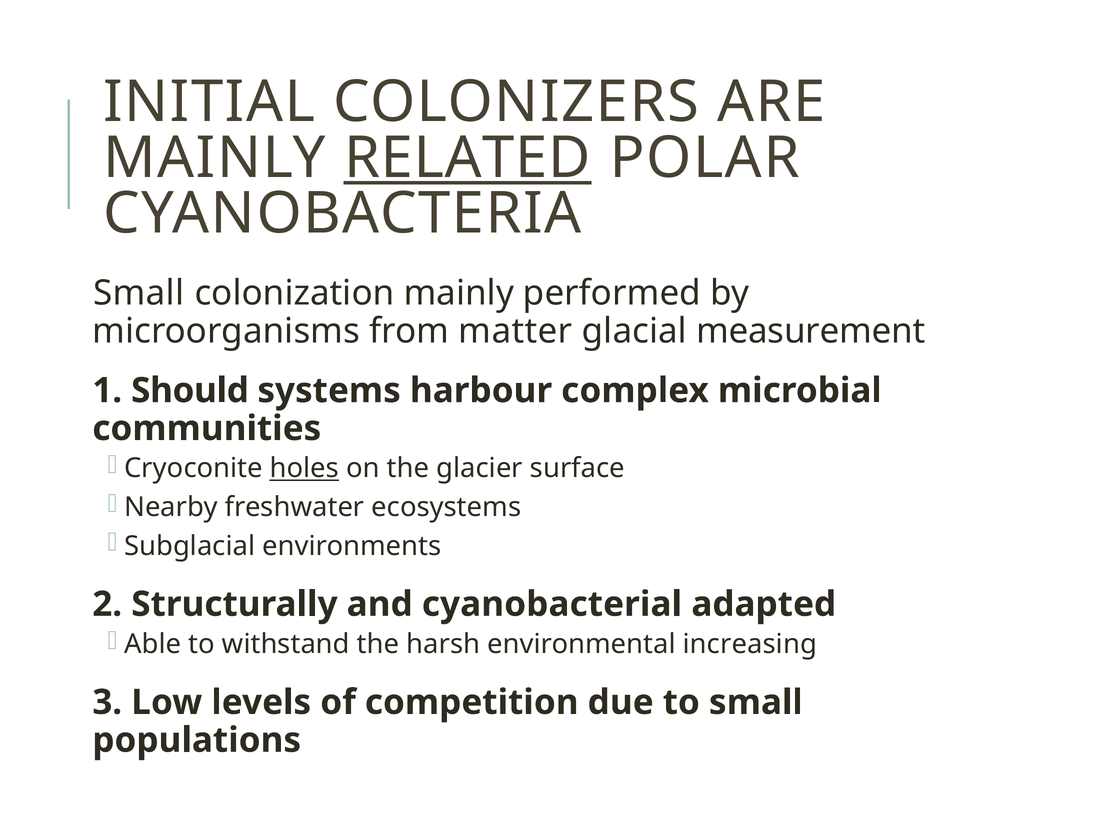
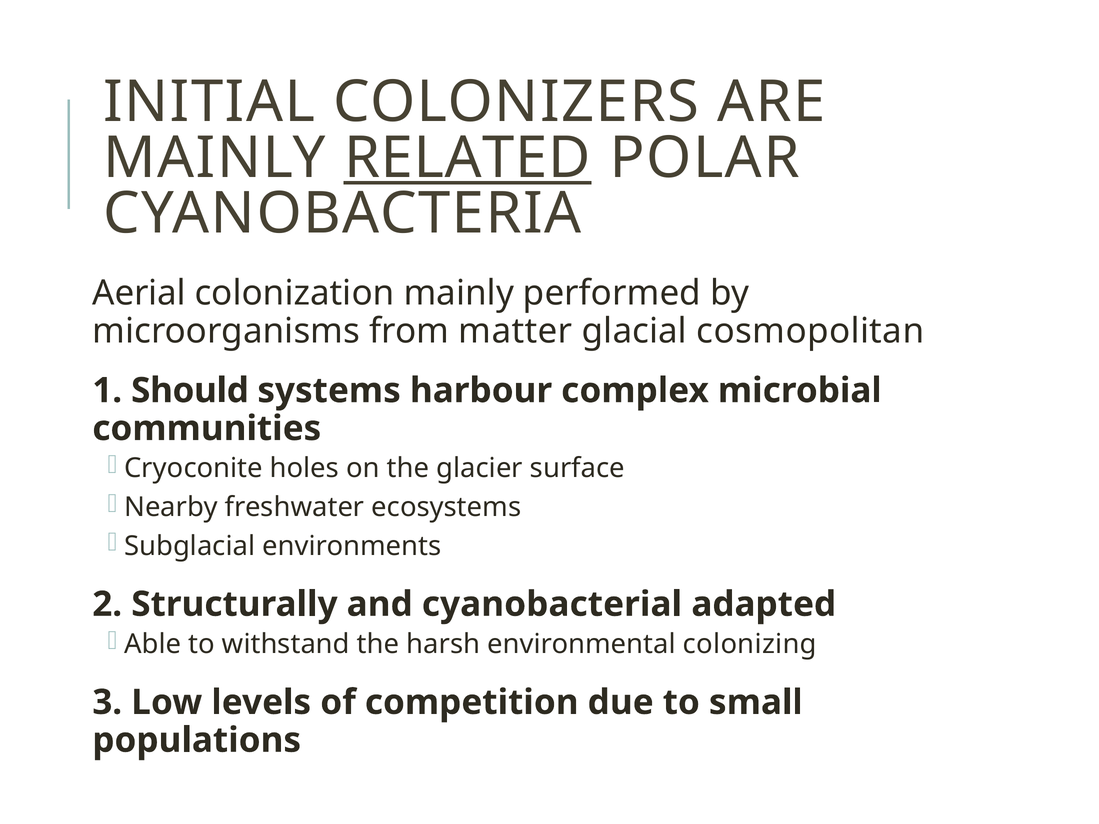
Small at (139, 294): Small -> Aerial
measurement: measurement -> cosmopolitan
holes underline: present -> none
increasing: increasing -> colonizing
